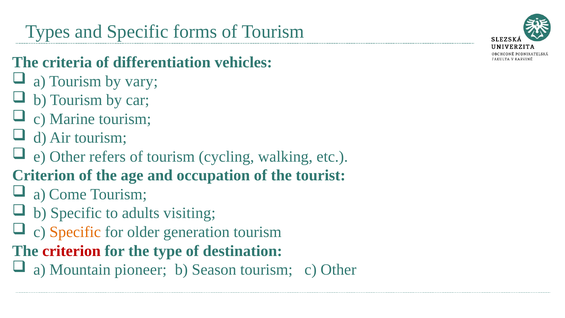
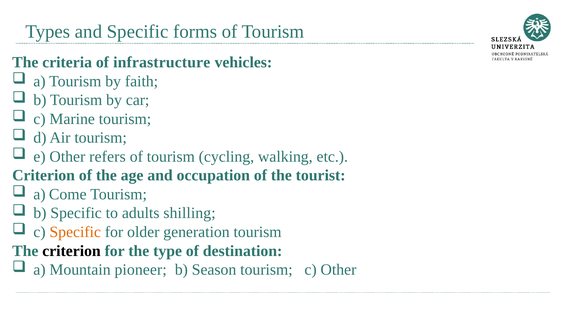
differentiation: differentiation -> infrastructure
vary: vary -> faith
visiting: visiting -> shilling
criterion at (72, 251) colour: red -> black
